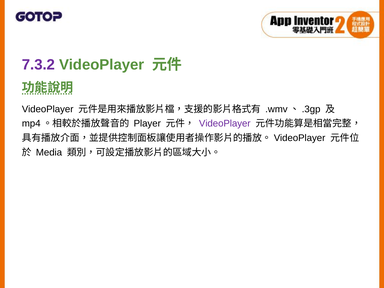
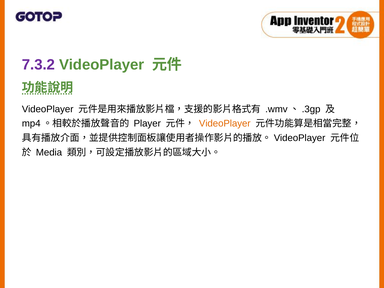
VideoPlayer at (225, 124) colour: purple -> orange
